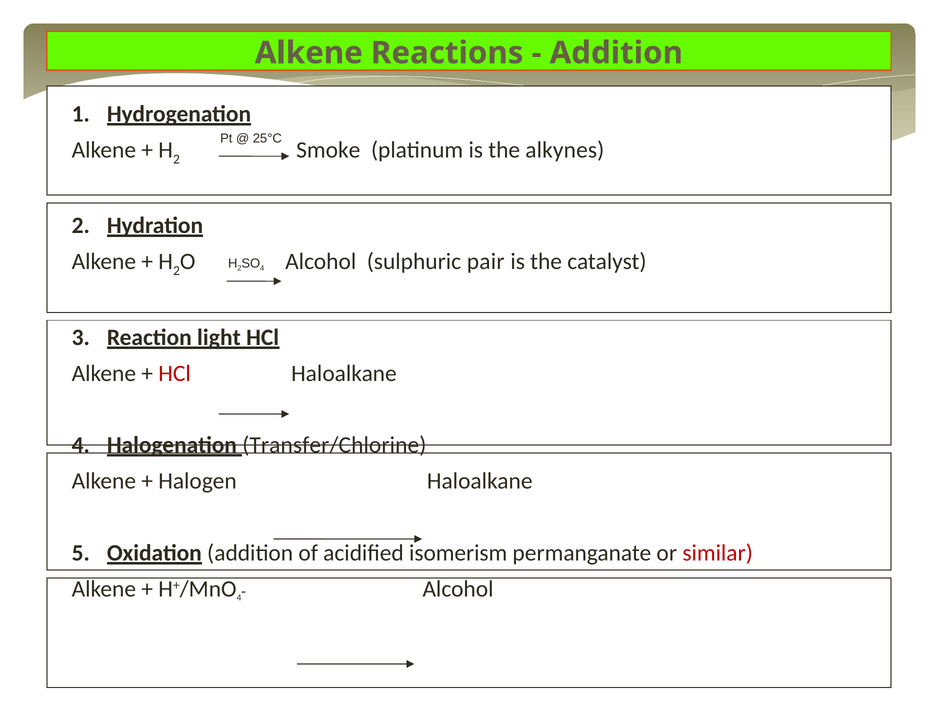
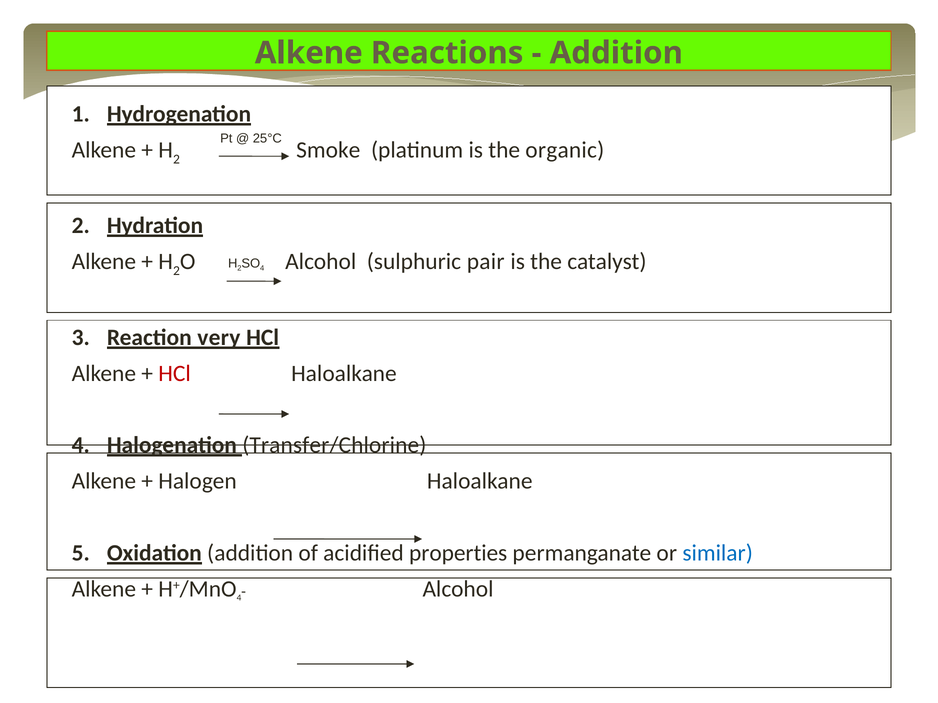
alkynes: alkynes -> organic
light: light -> very
isomerism: isomerism -> properties
similar colour: red -> blue
